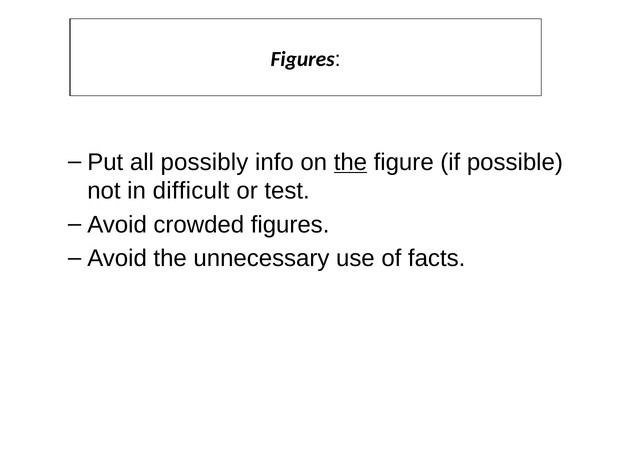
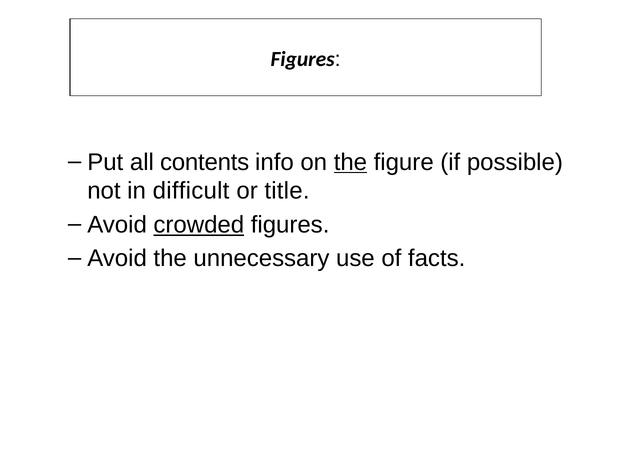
possibly: possibly -> contents
test: test -> title
crowded underline: none -> present
